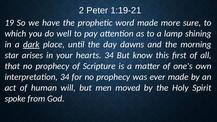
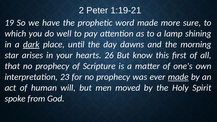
hearts 34: 34 -> 26
interpretation 34: 34 -> 23
made at (178, 77) underline: none -> present
